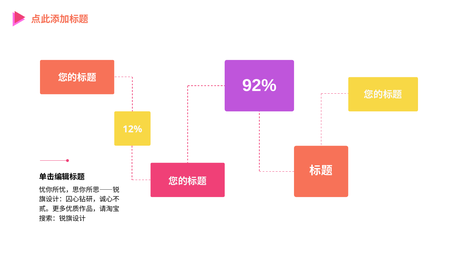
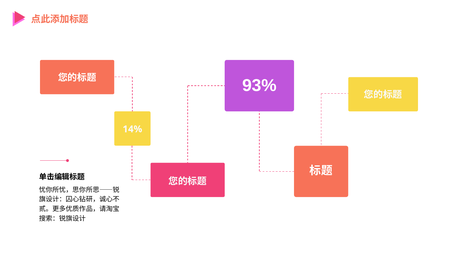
92%: 92% -> 93%
12%: 12% -> 14%
